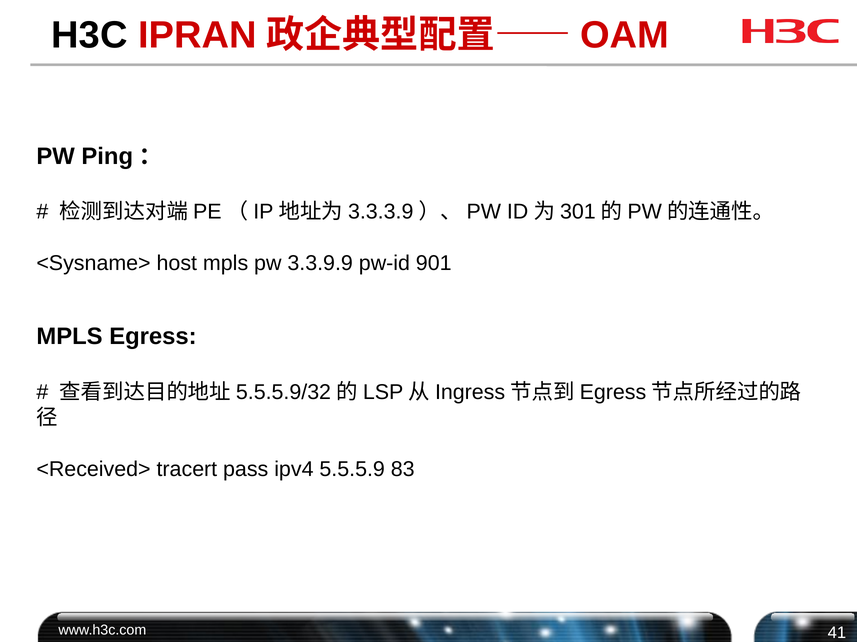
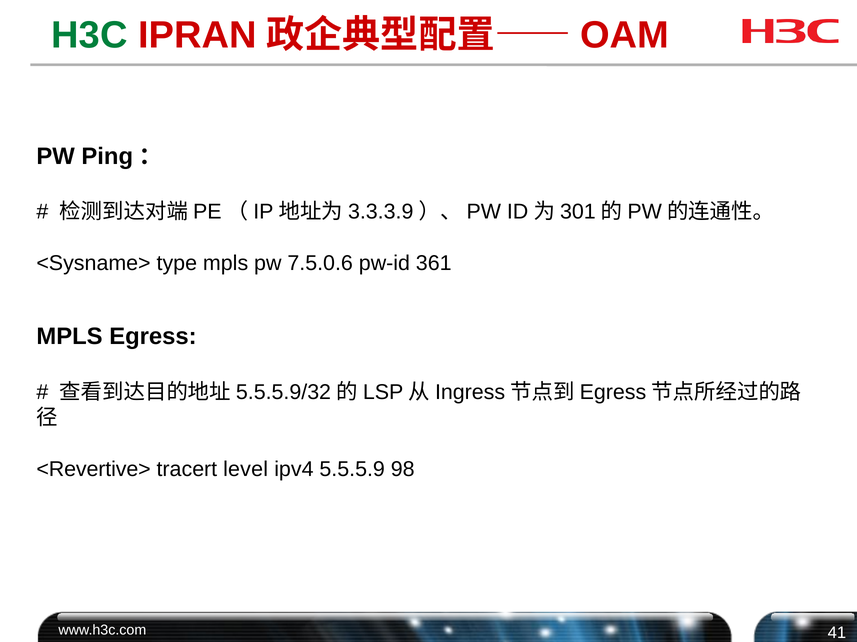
H3C colour: black -> green
host: host -> type
3.3.9.9: 3.3.9.9 -> 7.5.0.6
901: 901 -> 361
<Received>: <Received> -> <Revertive>
pass: pass -> level
83: 83 -> 98
